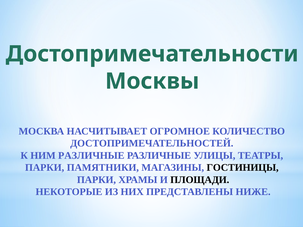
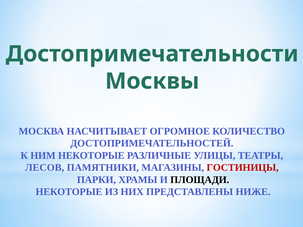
НИМ РАЗЛИЧНЫЕ: РАЗЛИЧНЫЕ -> НЕКОТОРЫЕ
ПАРКИ at (45, 168): ПАРКИ -> ЛЕСОВ
ГОСТИНИЦЫ colour: black -> red
